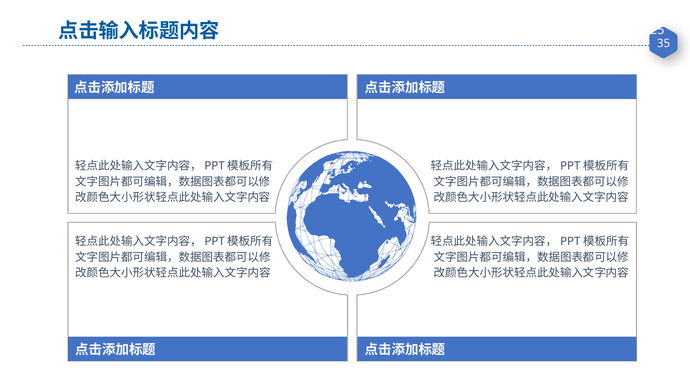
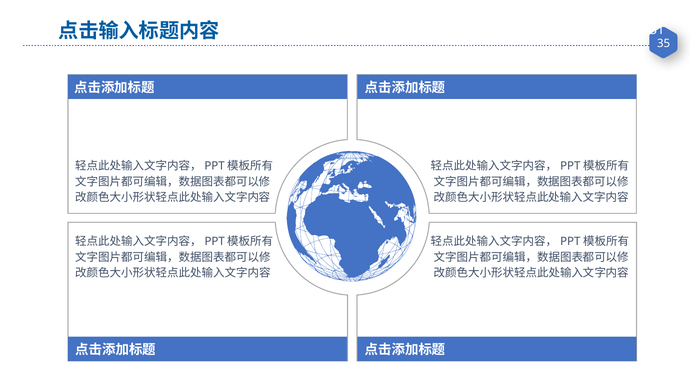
25: 25 -> 31
